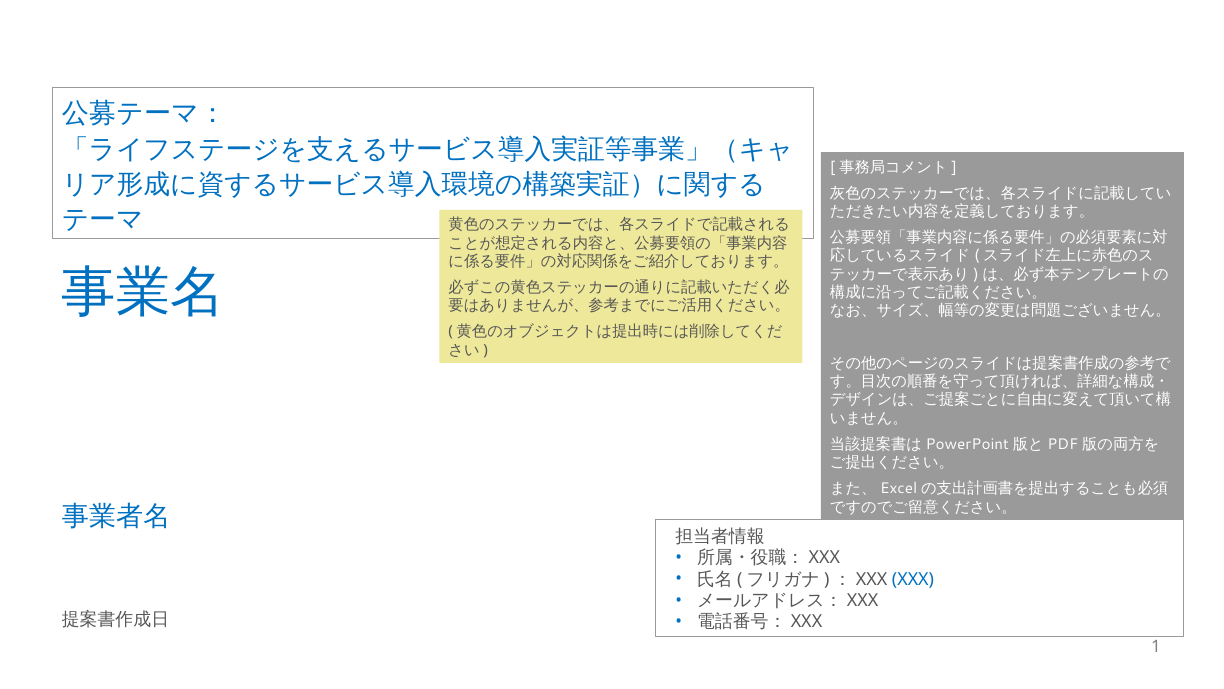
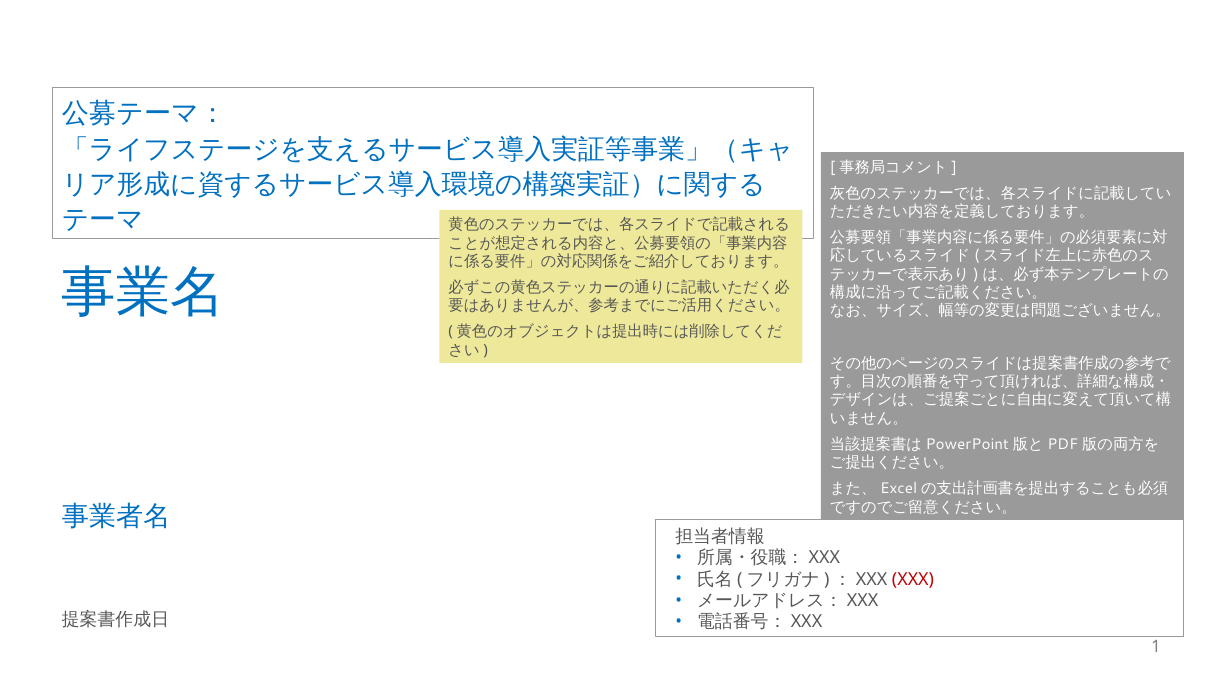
XXX colour: blue -> red
